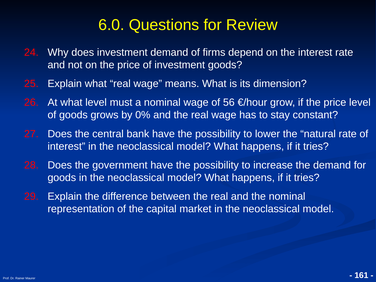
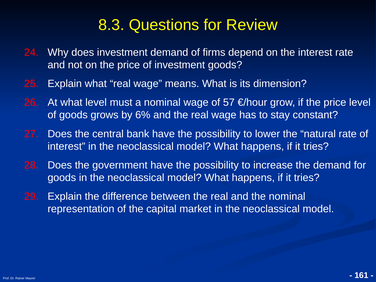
6.0: 6.0 -> 8.3
56: 56 -> 57
0%: 0% -> 6%
